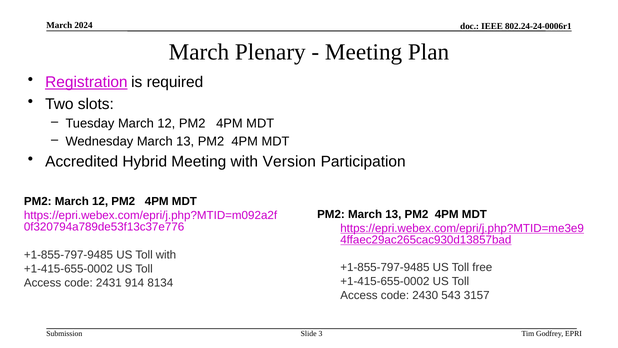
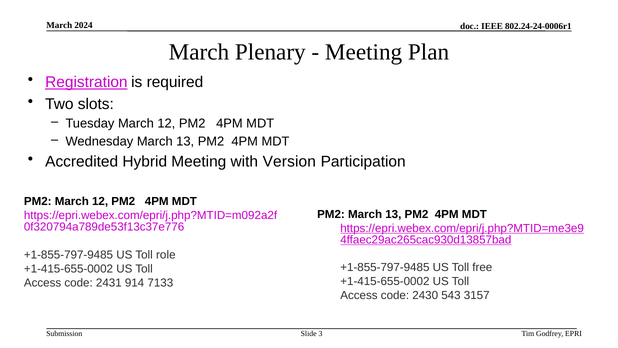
Toll with: with -> role
8134: 8134 -> 7133
